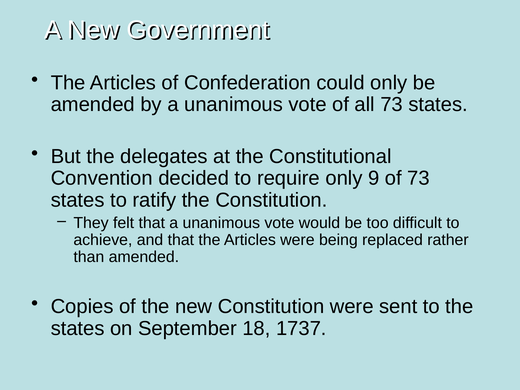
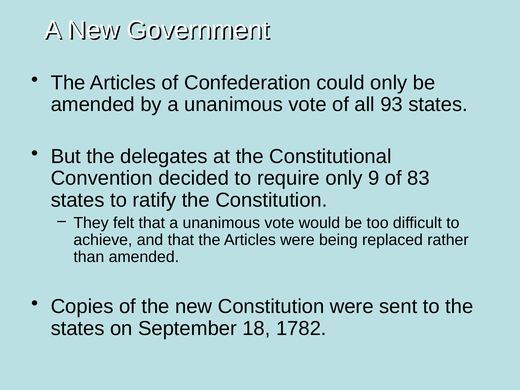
all 73: 73 -> 93
of 73: 73 -> 83
1737: 1737 -> 1782
